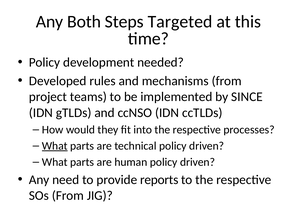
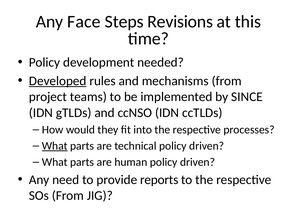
Both: Both -> Face
Targeted: Targeted -> Revisions
Developed underline: none -> present
